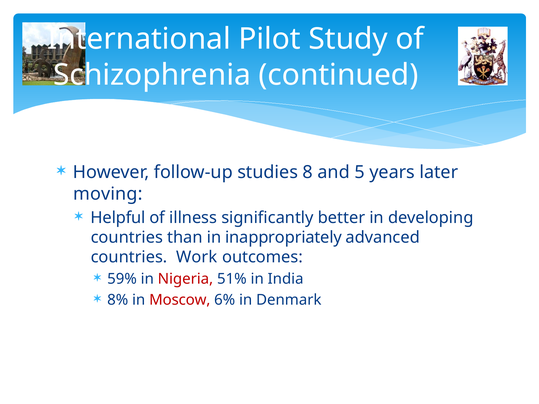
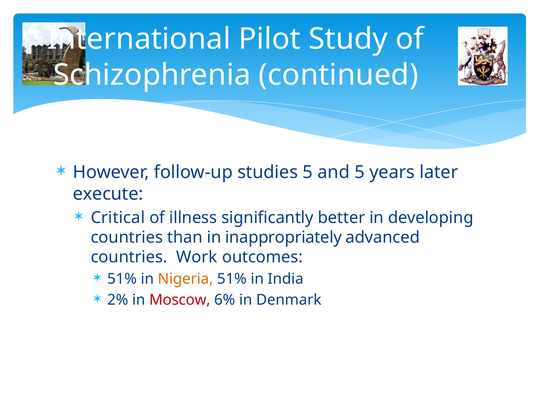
studies 8: 8 -> 5
moving: moving -> execute
Helpful: Helpful -> Critical
59% at (122, 279): 59% -> 51%
Nigeria colour: red -> orange
8%: 8% -> 2%
